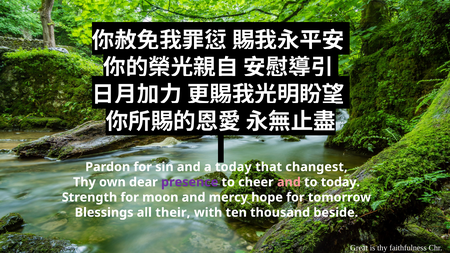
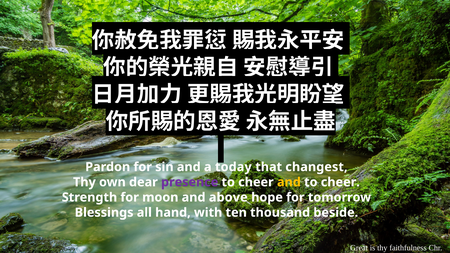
and at (289, 182) colour: pink -> yellow
today at (340, 182): today -> cheer
mercy: mercy -> above
their: their -> hand
